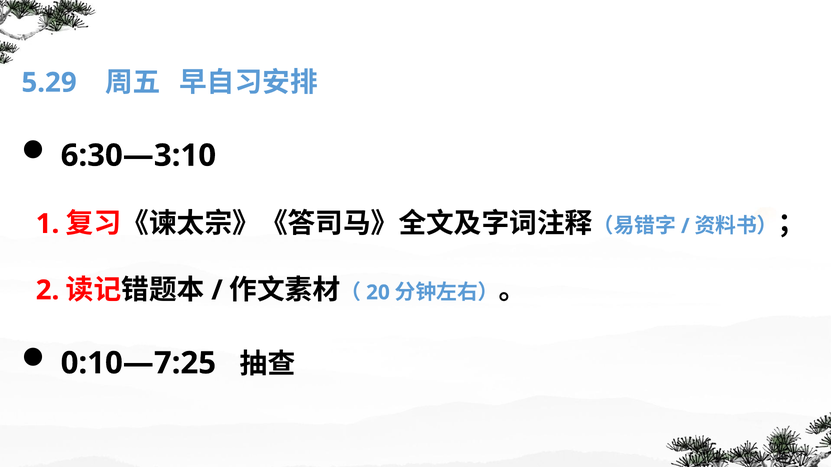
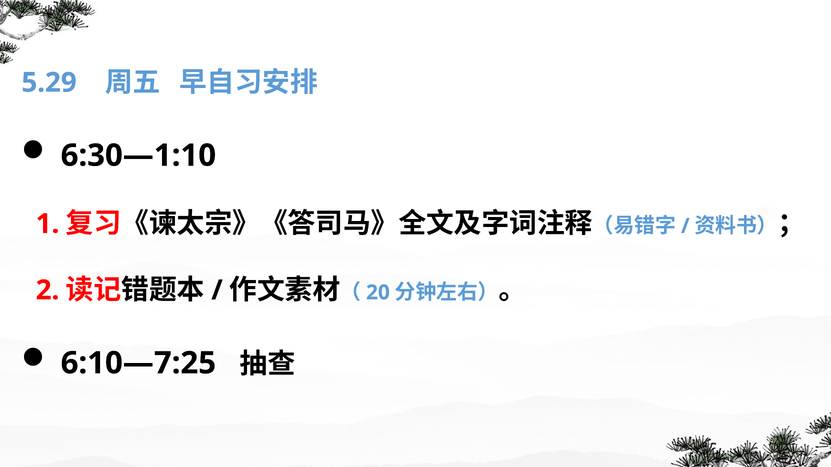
6:30—3:10: 6:30—3:10 -> 6:30—1:10
0:10—7:25: 0:10—7:25 -> 6:10—7:25
